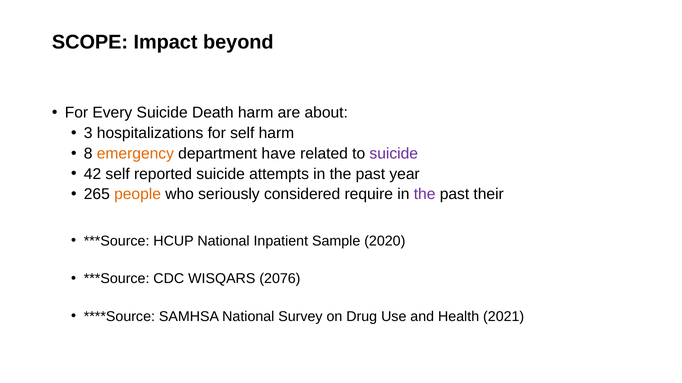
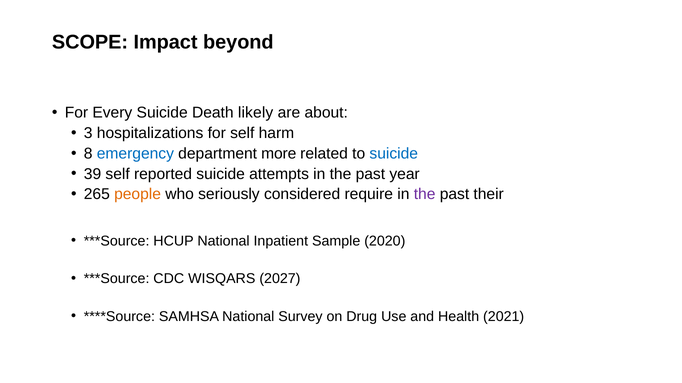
Death harm: harm -> likely
emergency colour: orange -> blue
have: have -> more
suicide at (394, 154) colour: purple -> blue
42: 42 -> 39
2076: 2076 -> 2027
